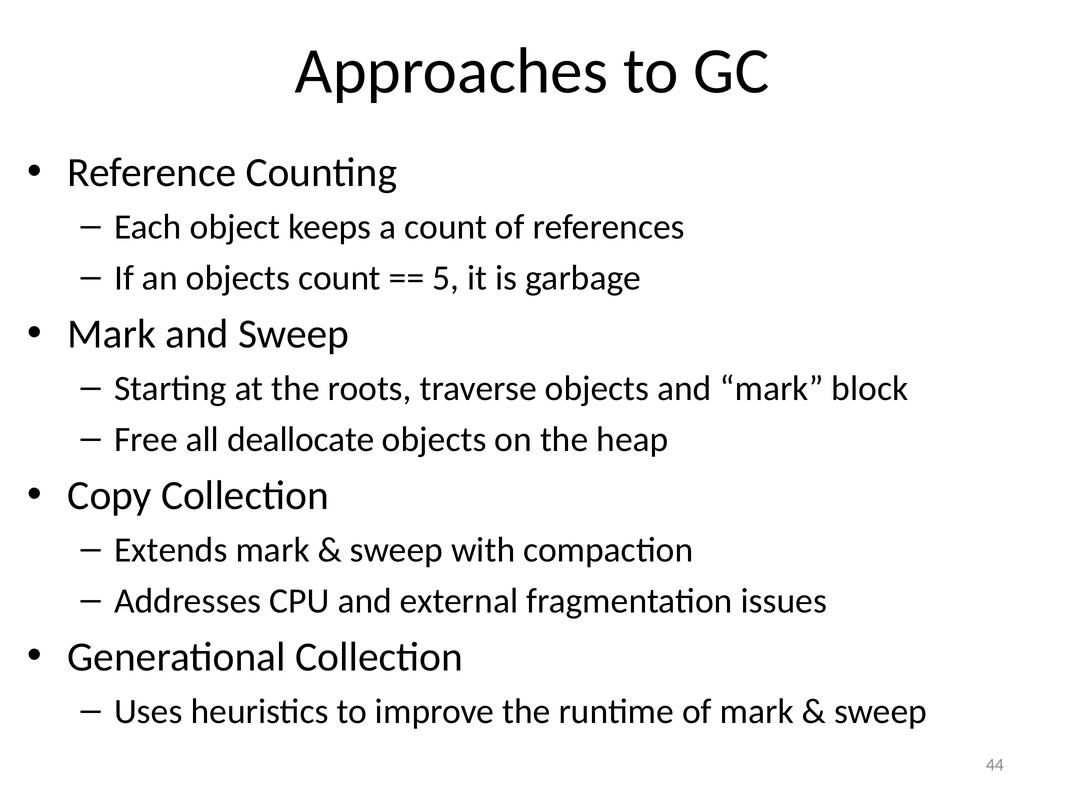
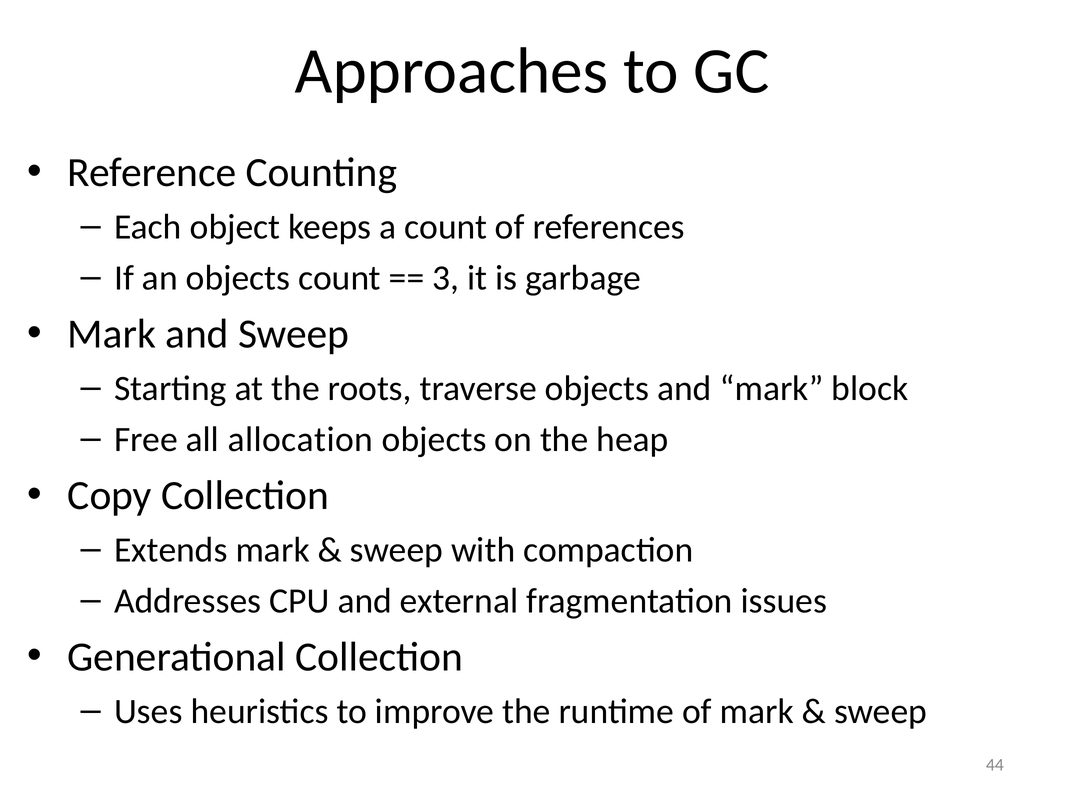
5: 5 -> 3
deallocate: deallocate -> allocation
